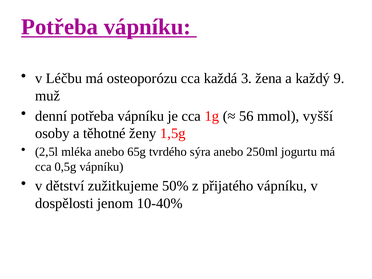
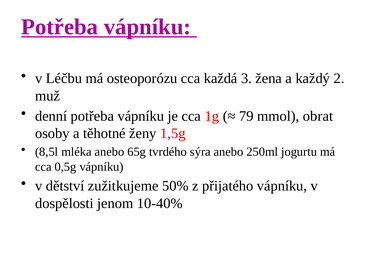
9: 9 -> 2
56: 56 -> 79
vyšší: vyšší -> obrat
2,5l: 2,5l -> 8,5l
